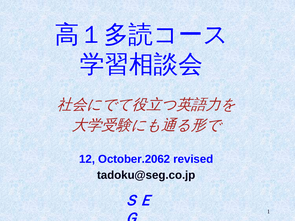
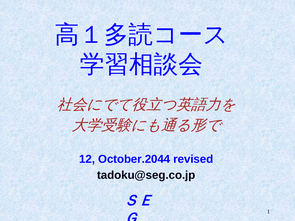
October.2062: October.2062 -> October.2044
